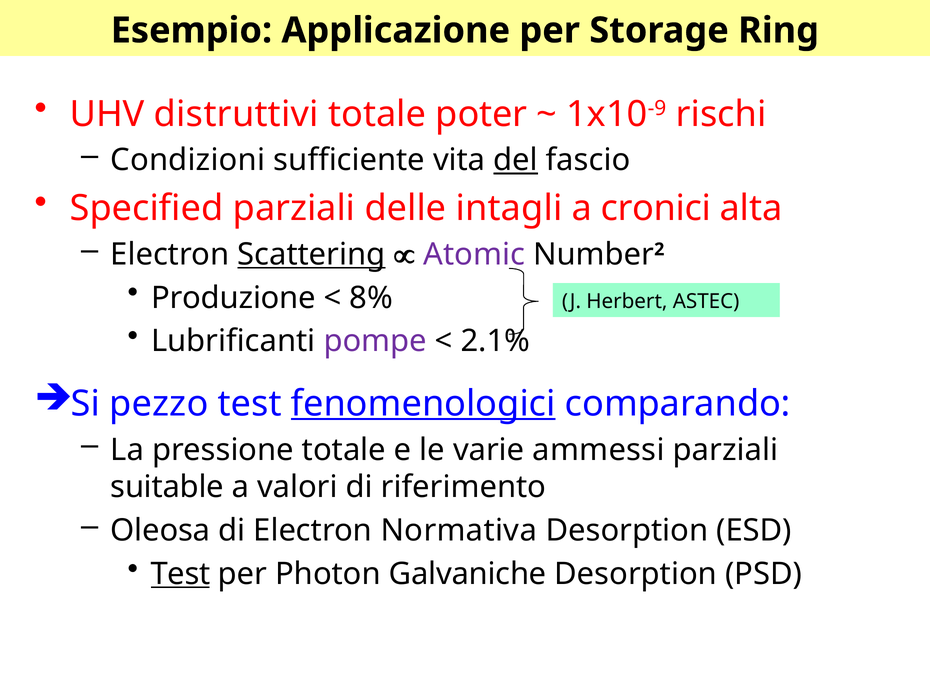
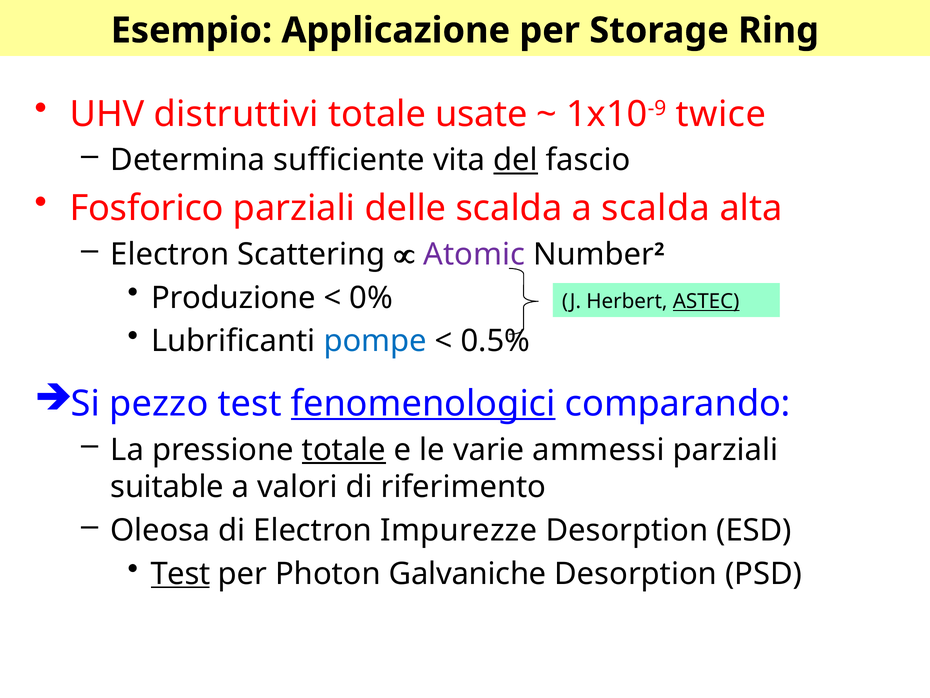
poter: poter -> usate
rischi: rischi -> twice
Condizioni: Condizioni -> Determina
Specified: Specified -> Fosforico
delle intagli: intagli -> scalda
a cronici: cronici -> scalda
Scattering underline: present -> none
8%: 8% -> 0%
ASTEC underline: none -> present
pompe colour: purple -> blue
2.1%: 2.1% -> 0.5%
totale at (344, 449) underline: none -> present
Normativa: Normativa -> Impurezze
